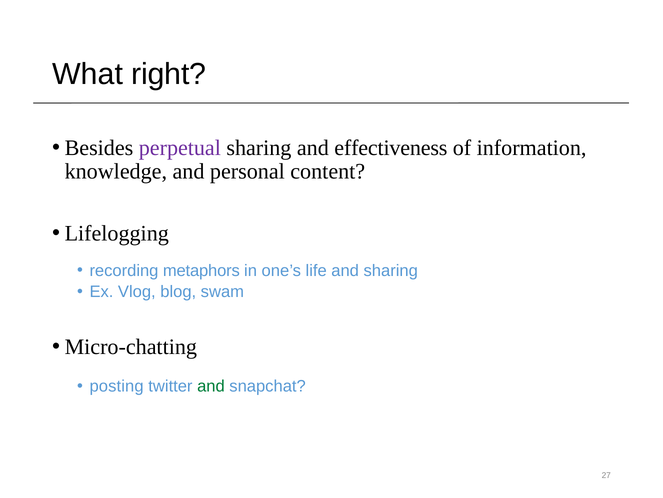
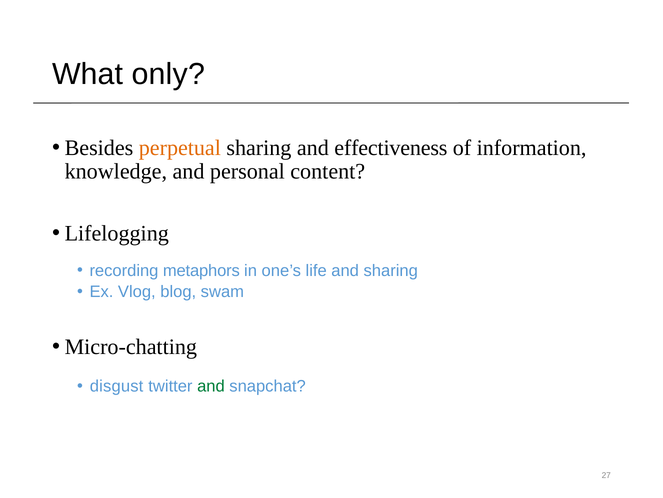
right: right -> only
perpetual colour: purple -> orange
posting: posting -> disgust
